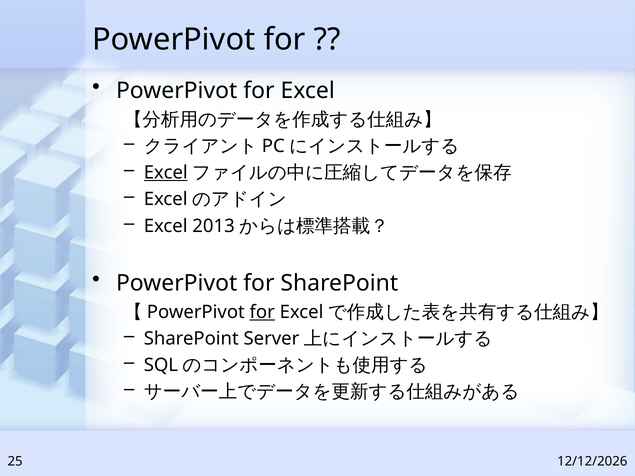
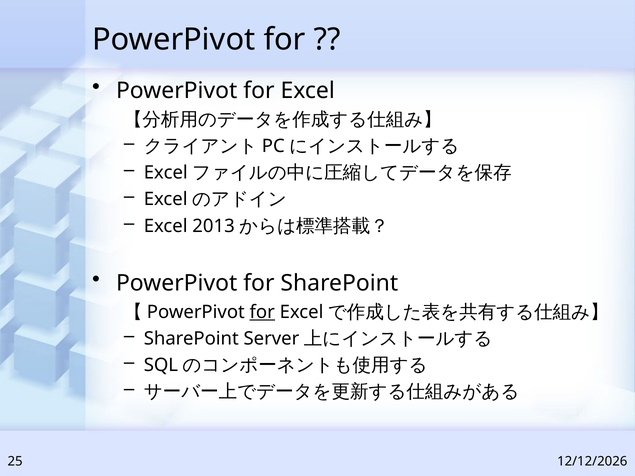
Excel at (166, 173) underline: present -> none
